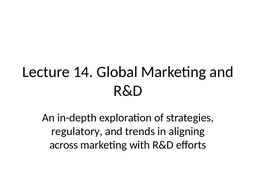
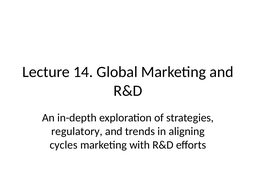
across: across -> cycles
